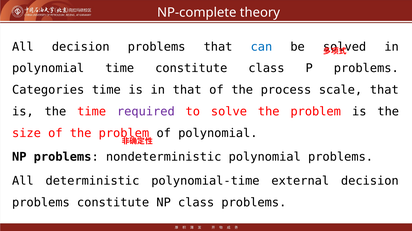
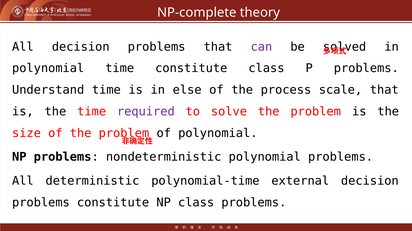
can colour: blue -> purple
Categories: Categories -> Understand
in that: that -> else
